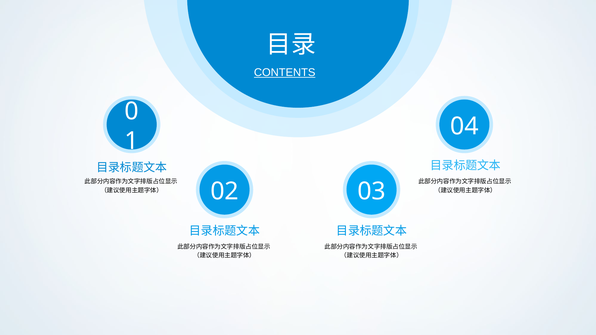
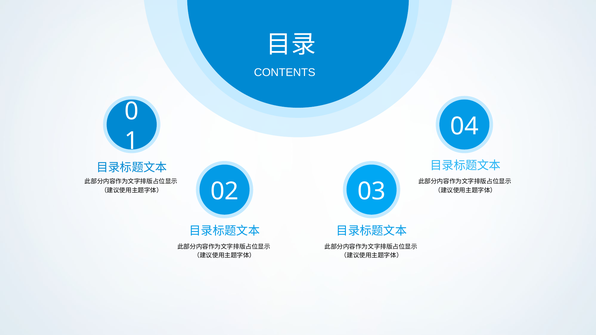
CONTENTS underline: present -> none
